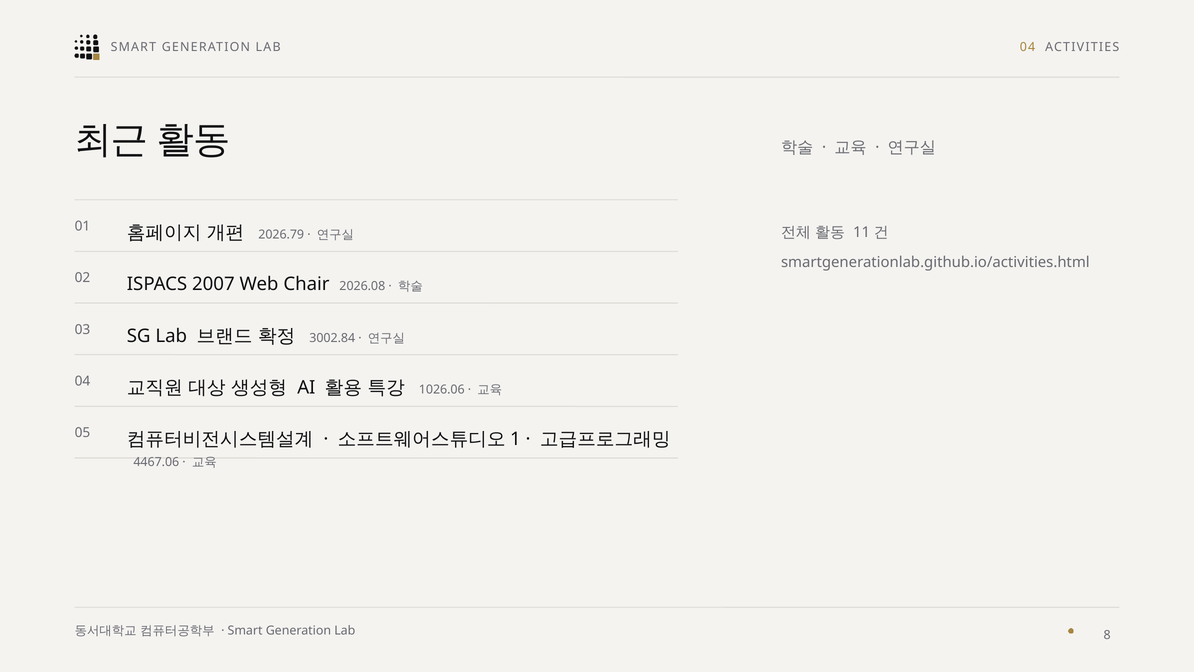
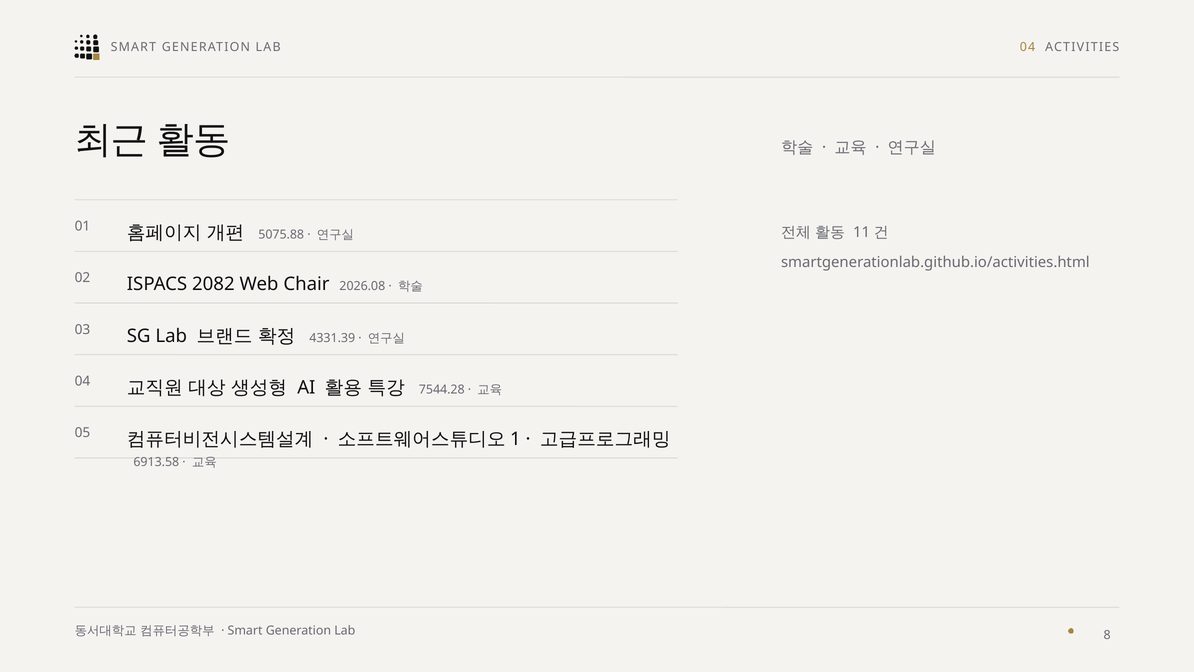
2026.79: 2026.79 -> 5075.88
2007: 2007 -> 2082
3002.84: 3002.84 -> 4331.39
1026.06: 1026.06 -> 7544.28
4467.06: 4467.06 -> 6913.58
